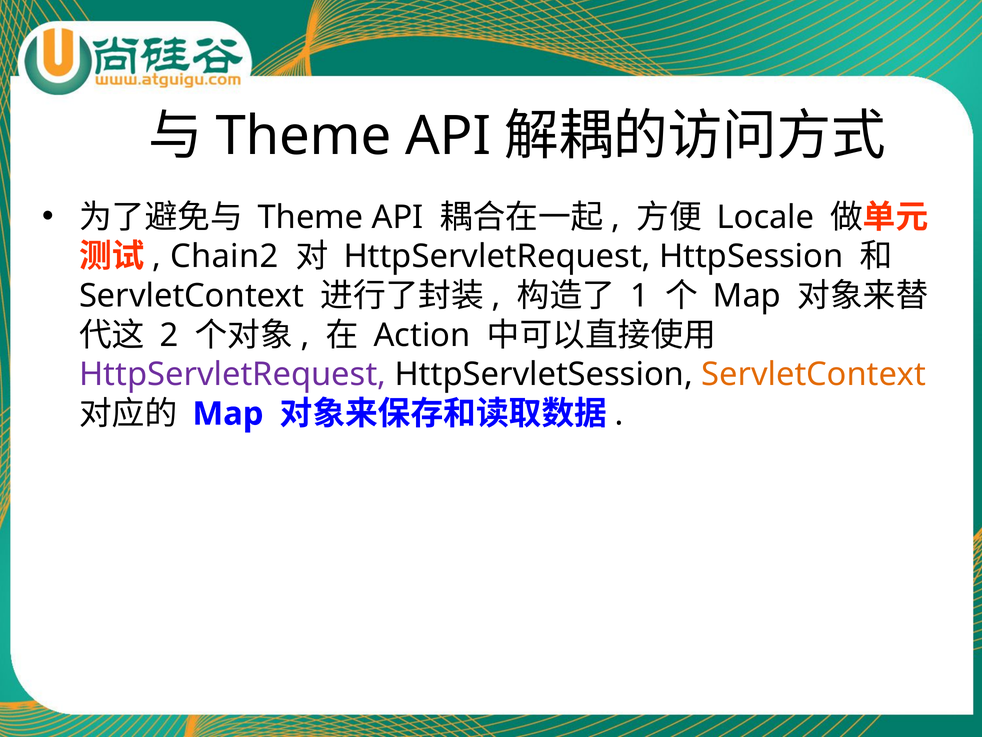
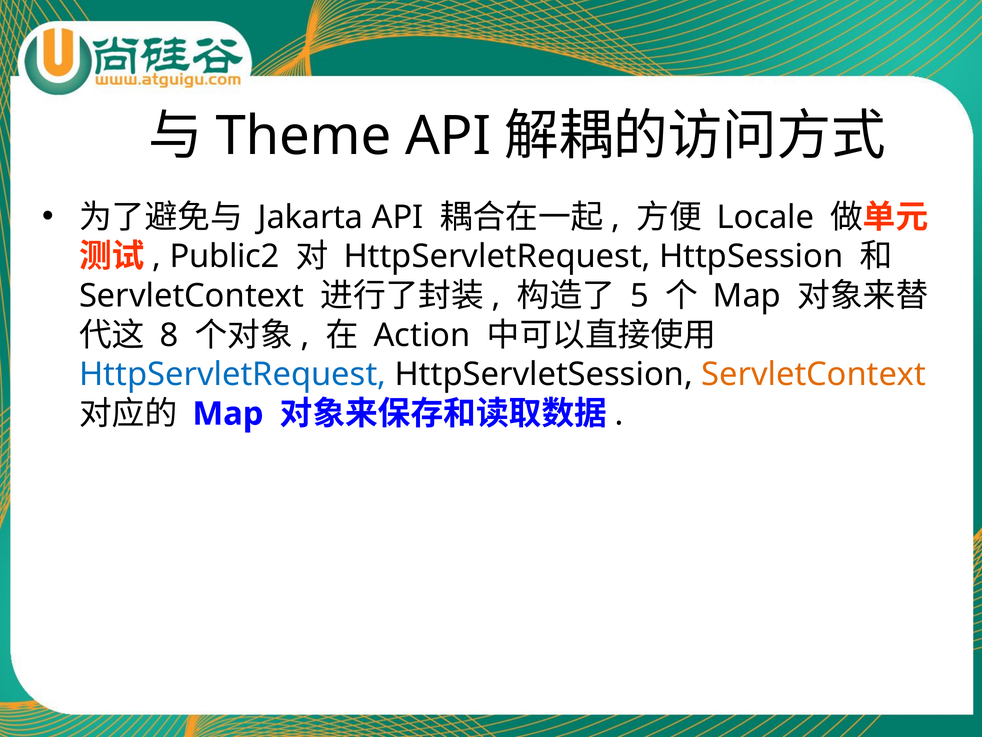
Theme at (311, 217): Theme -> Jakarta
Chain2: Chain2 -> Public2
1: 1 -> 5
2: 2 -> 8
HttpServletRequest at (233, 374) colour: purple -> blue
